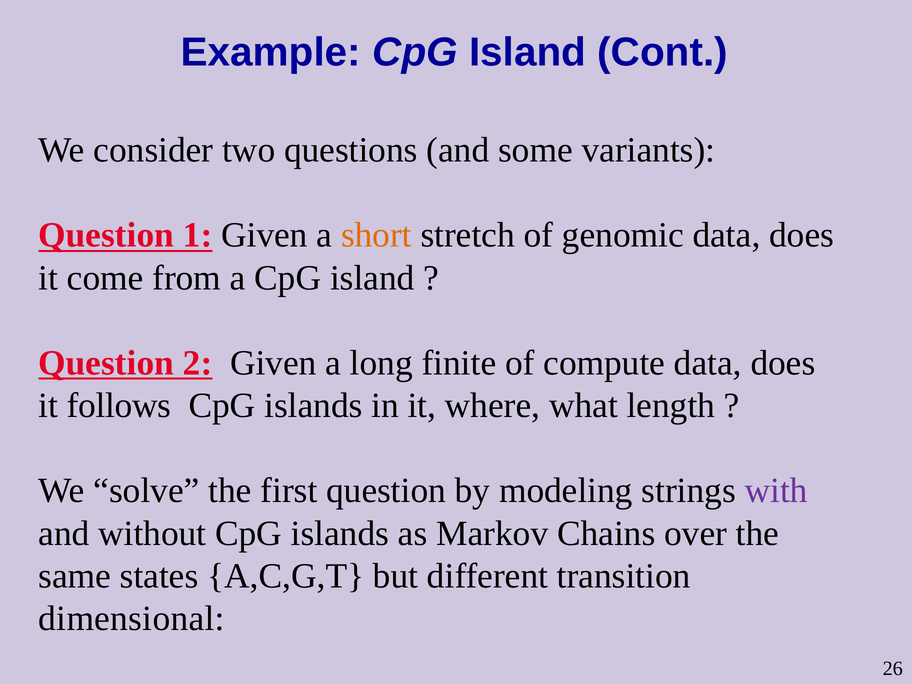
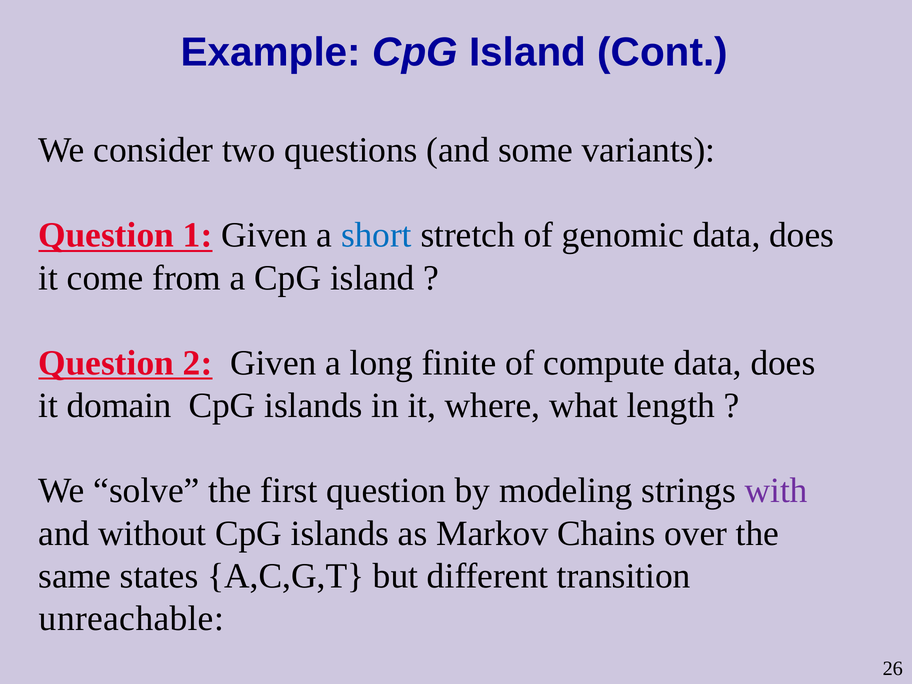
short colour: orange -> blue
follows: follows -> domain
dimensional: dimensional -> unreachable
